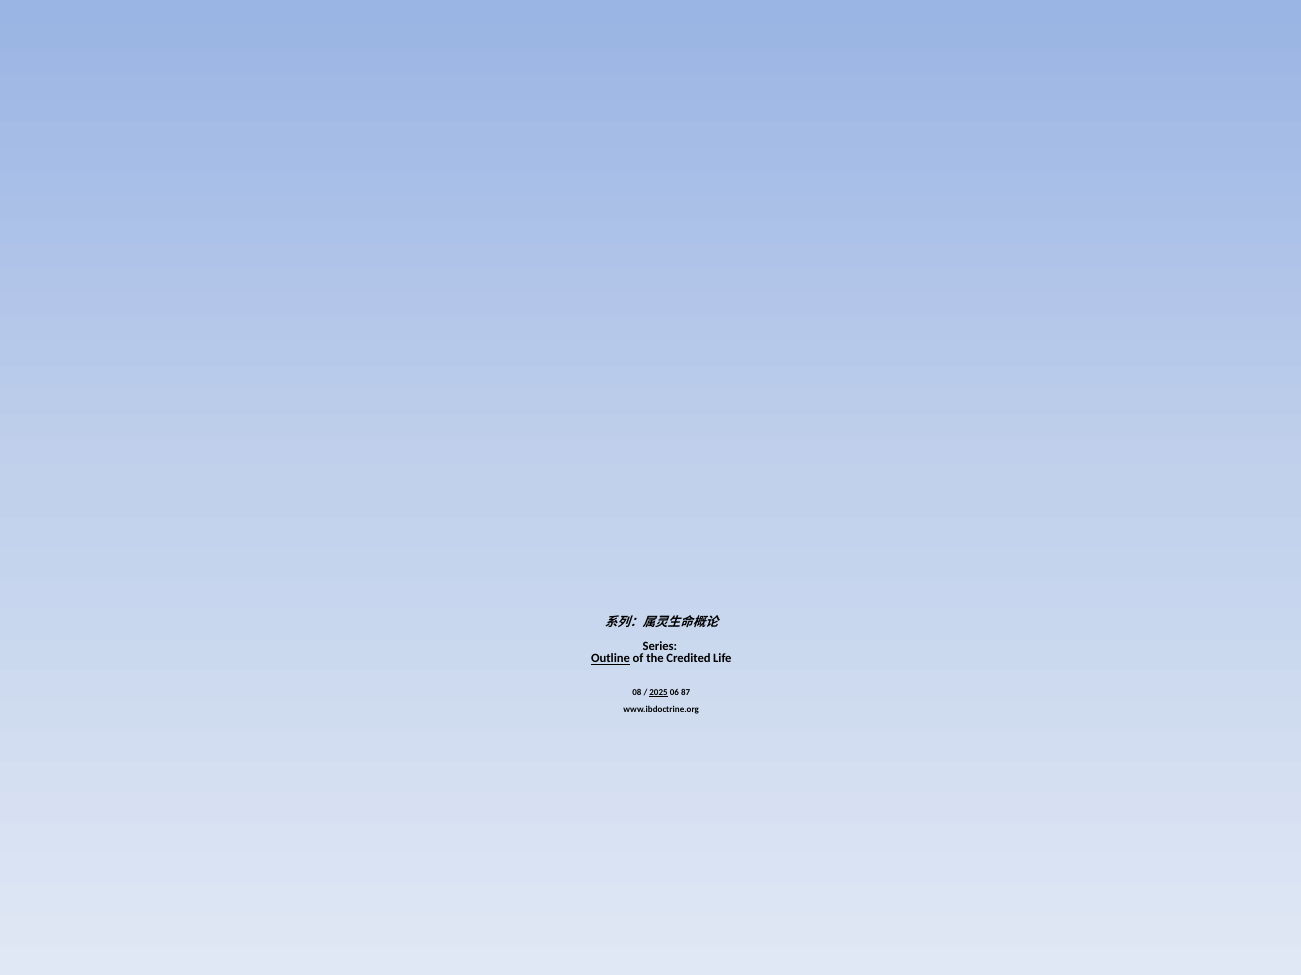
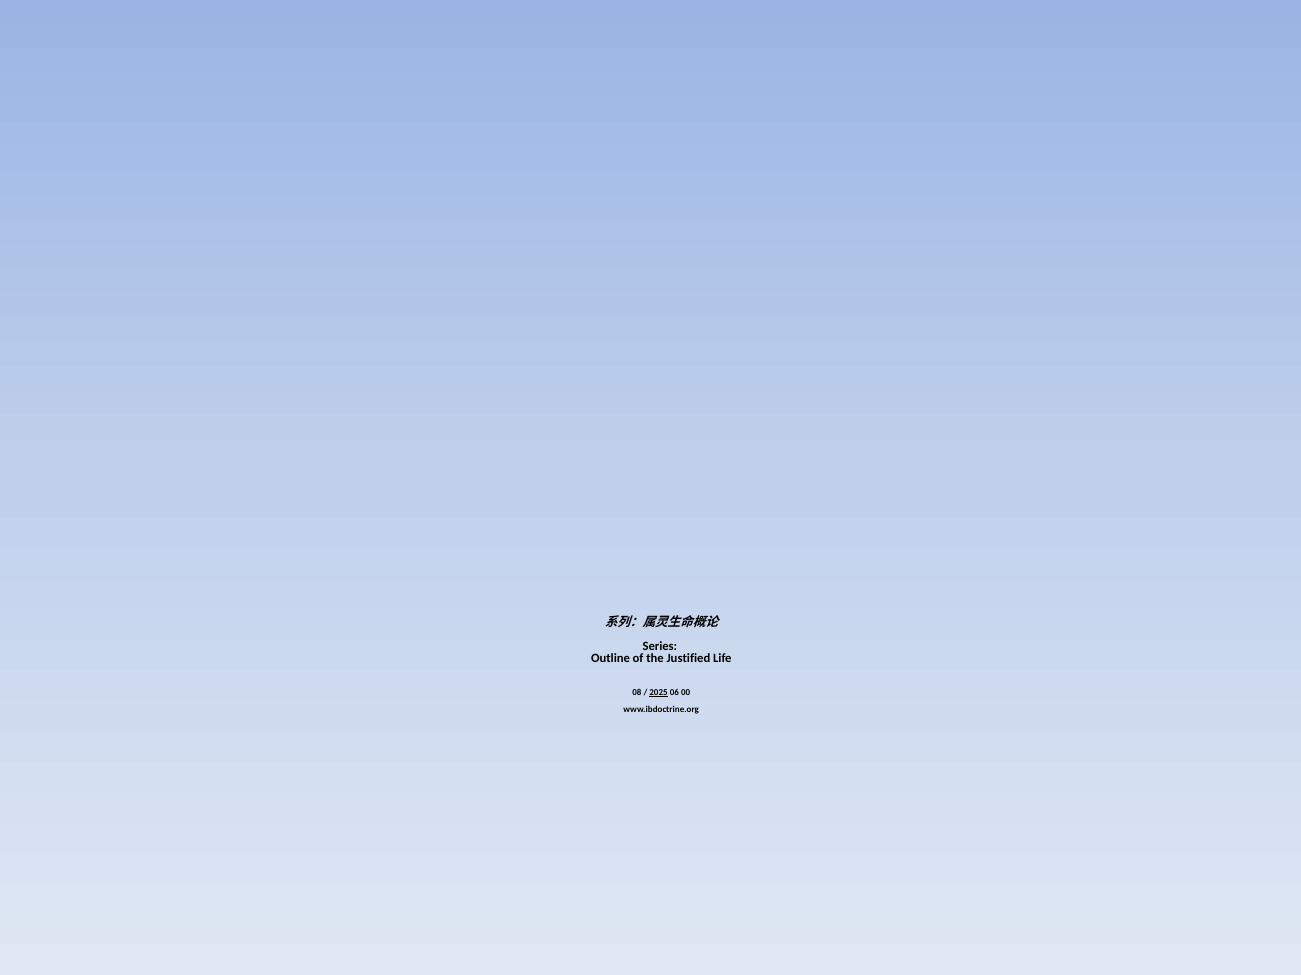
Outline underline: present -> none
Credited: Credited -> Justified
87: 87 -> 00
